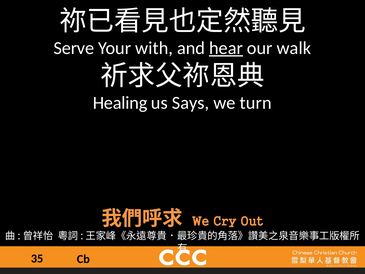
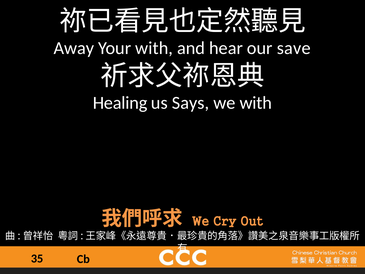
Serve: Serve -> Away
hear underline: present -> none
walk: walk -> save
we turn: turn -> with
